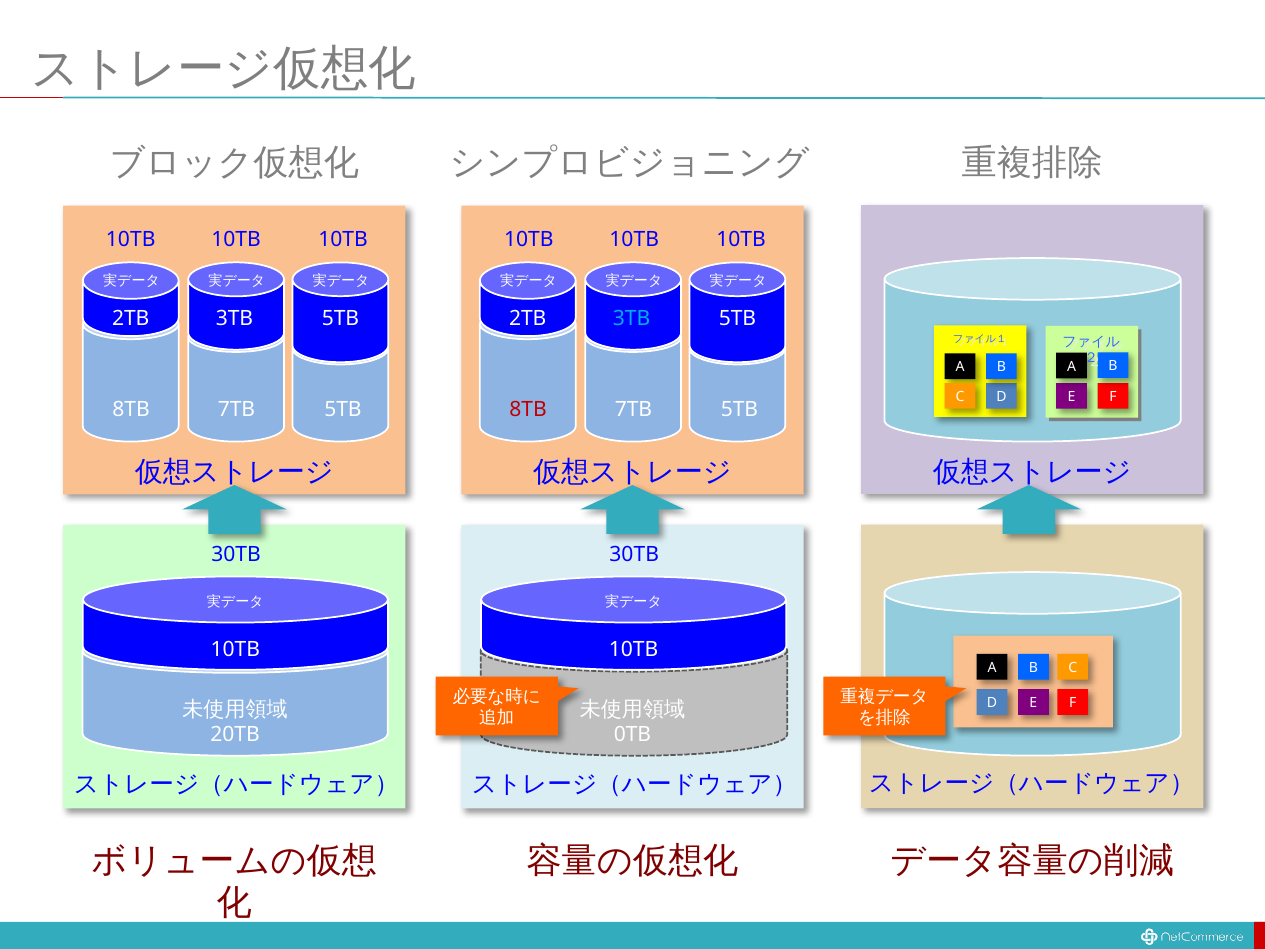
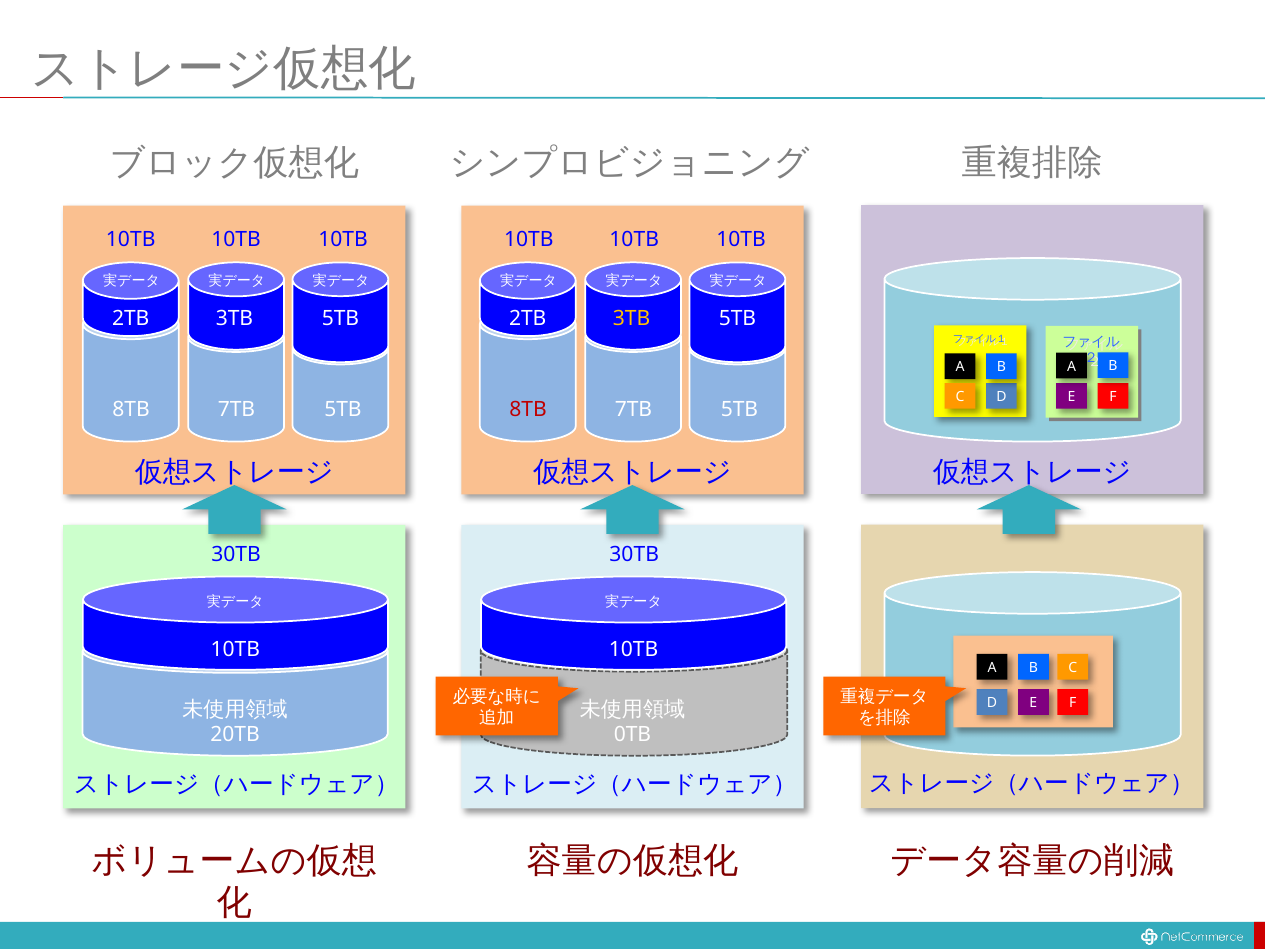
3TB at (632, 318) colour: light blue -> yellow
